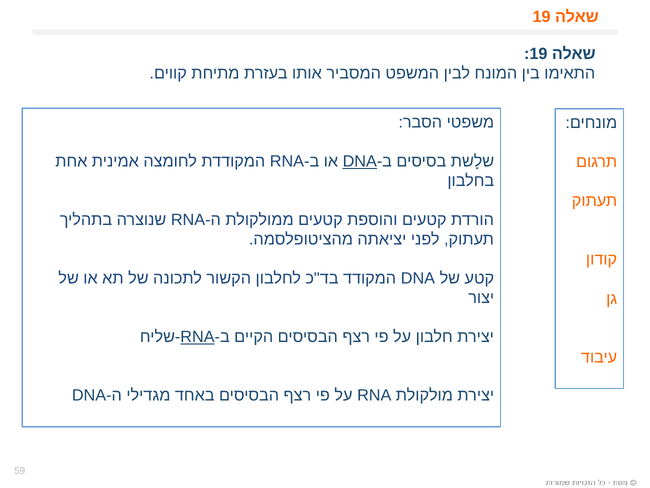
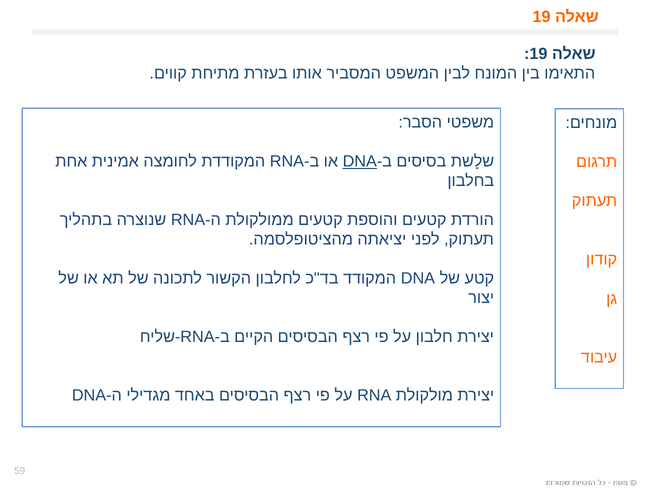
RNA at (197, 337) underline: present -> none
